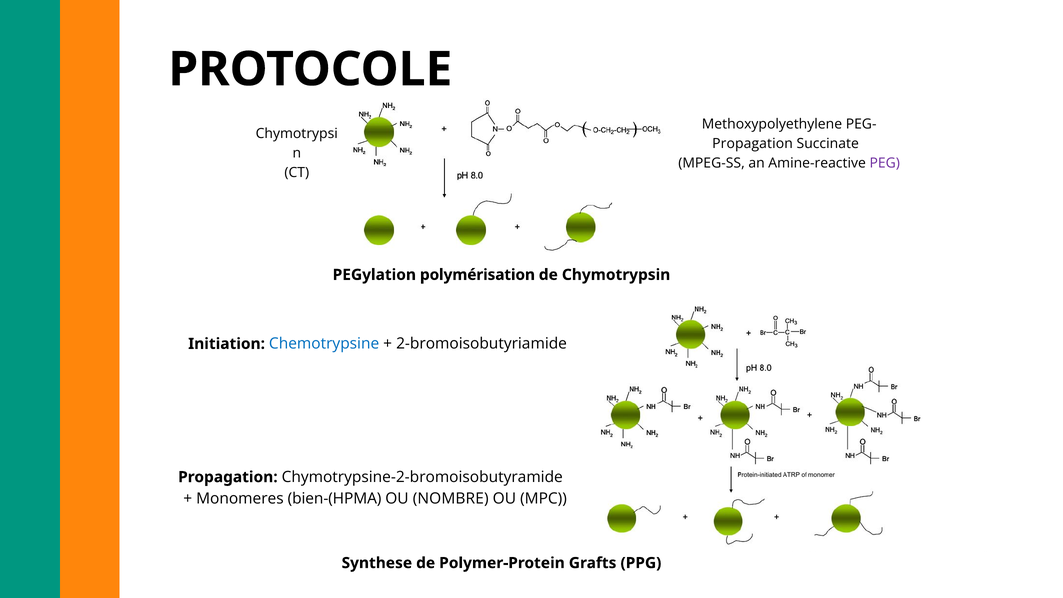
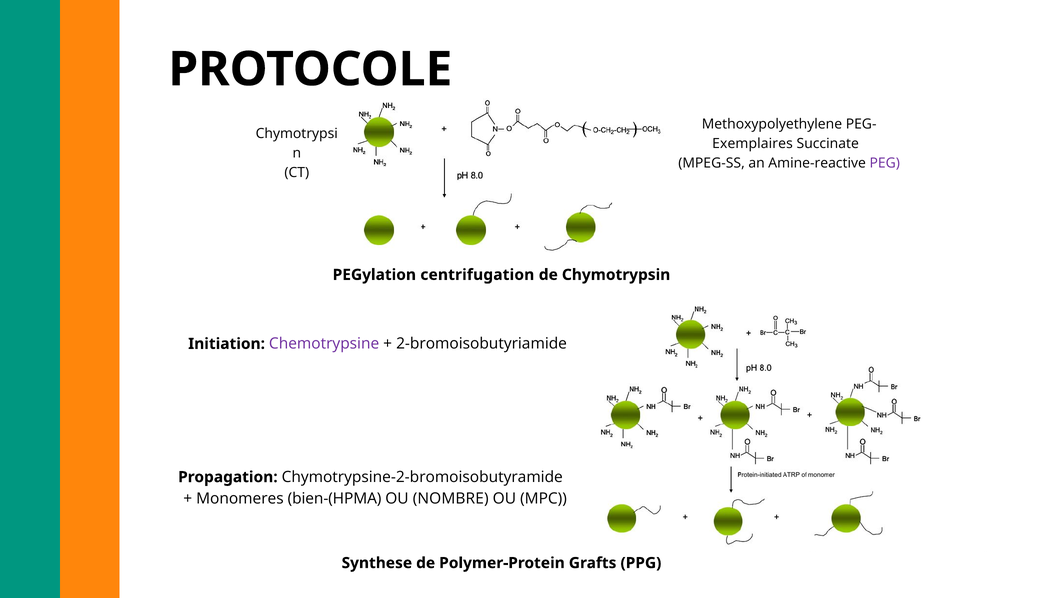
Propagation at (753, 144): Propagation -> Exemplaires
polymérisation: polymérisation -> centrifugation
Chemotrypsine colour: blue -> purple
